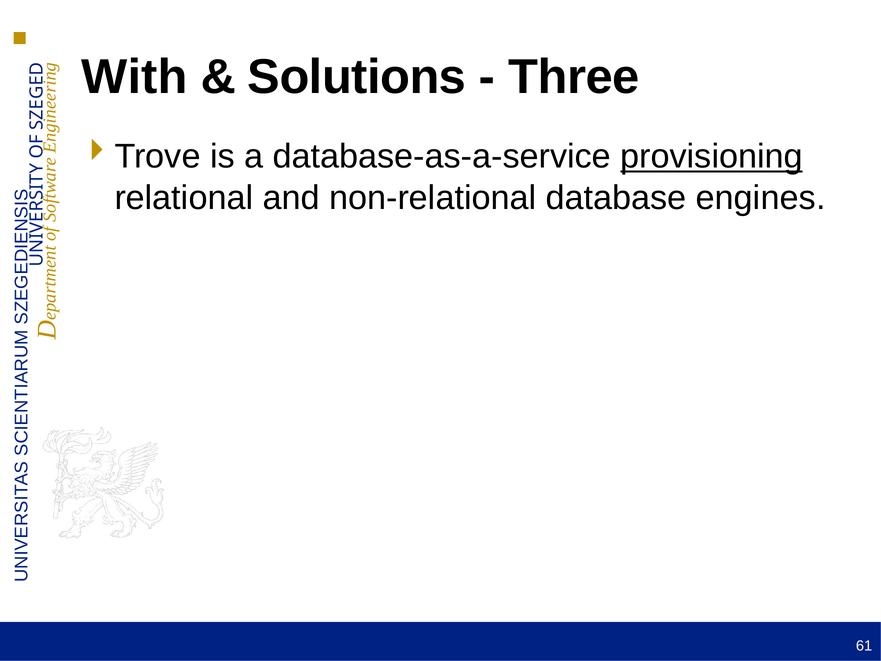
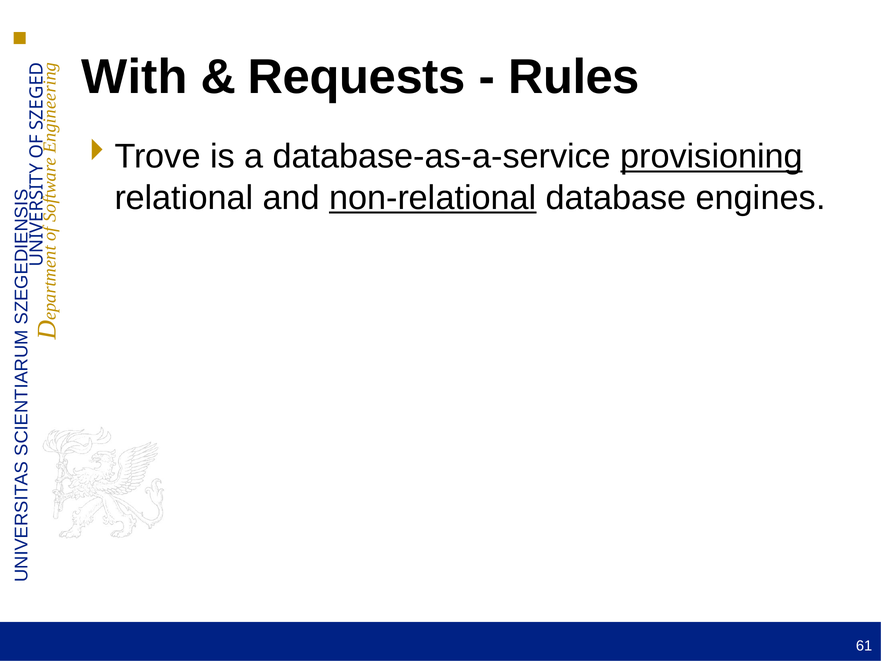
Solutions: Solutions -> Requests
Three: Three -> Rules
non-relational underline: none -> present
